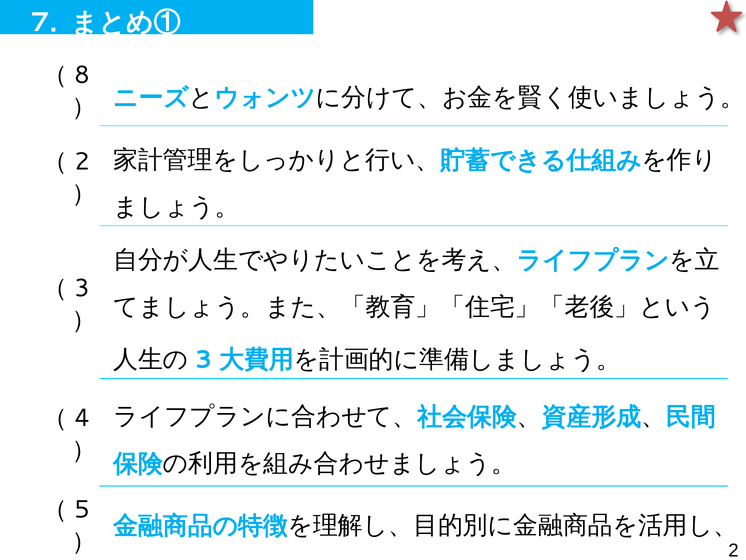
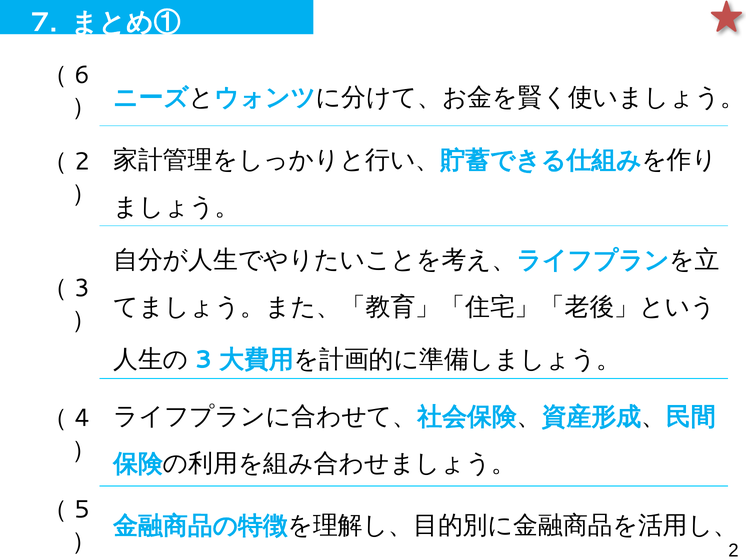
8: 8 -> 6
